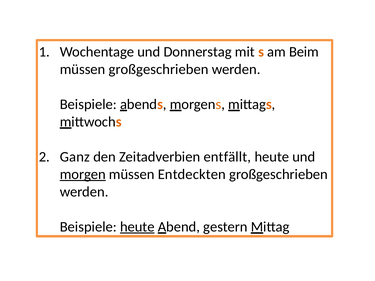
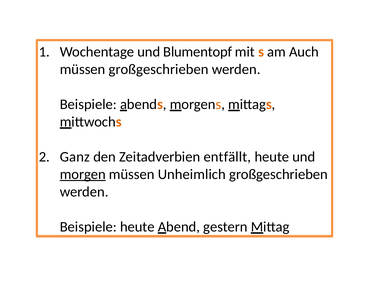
Donnerstag: Donnerstag -> Blumentopf
Beim: Beim -> Auch
Entdeckten: Entdeckten -> Unheimlich
heute at (137, 227) underline: present -> none
